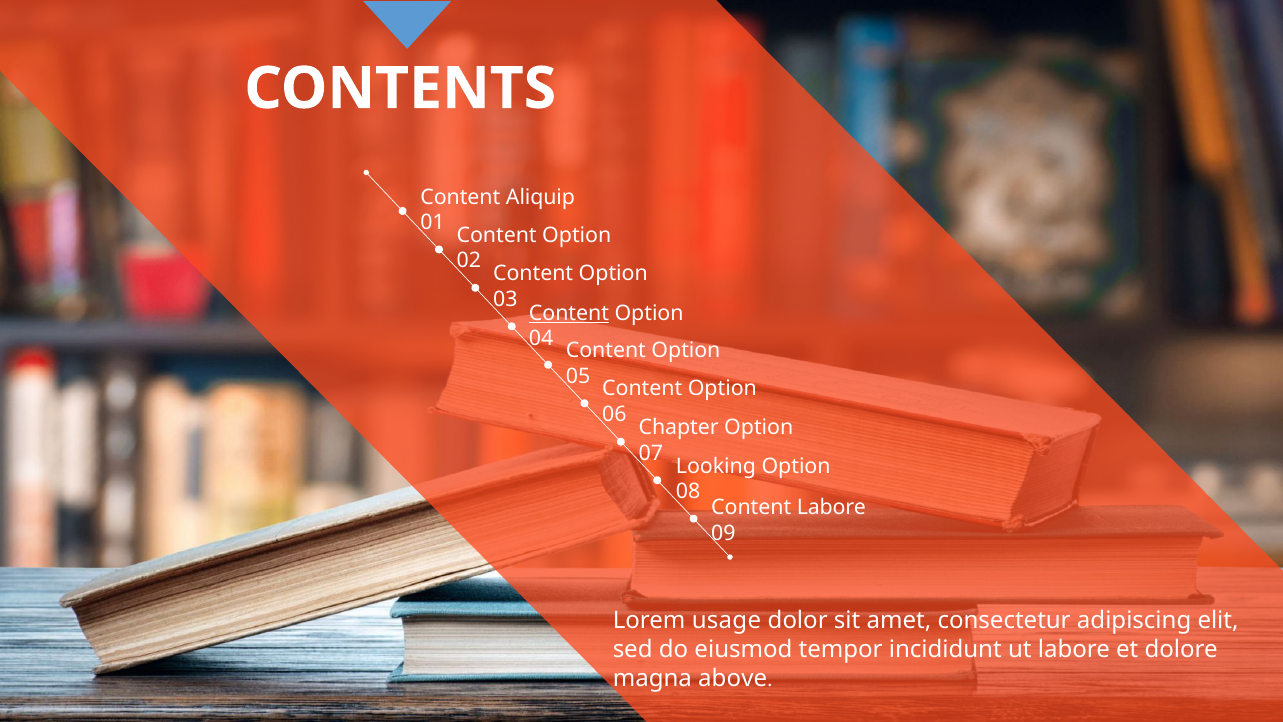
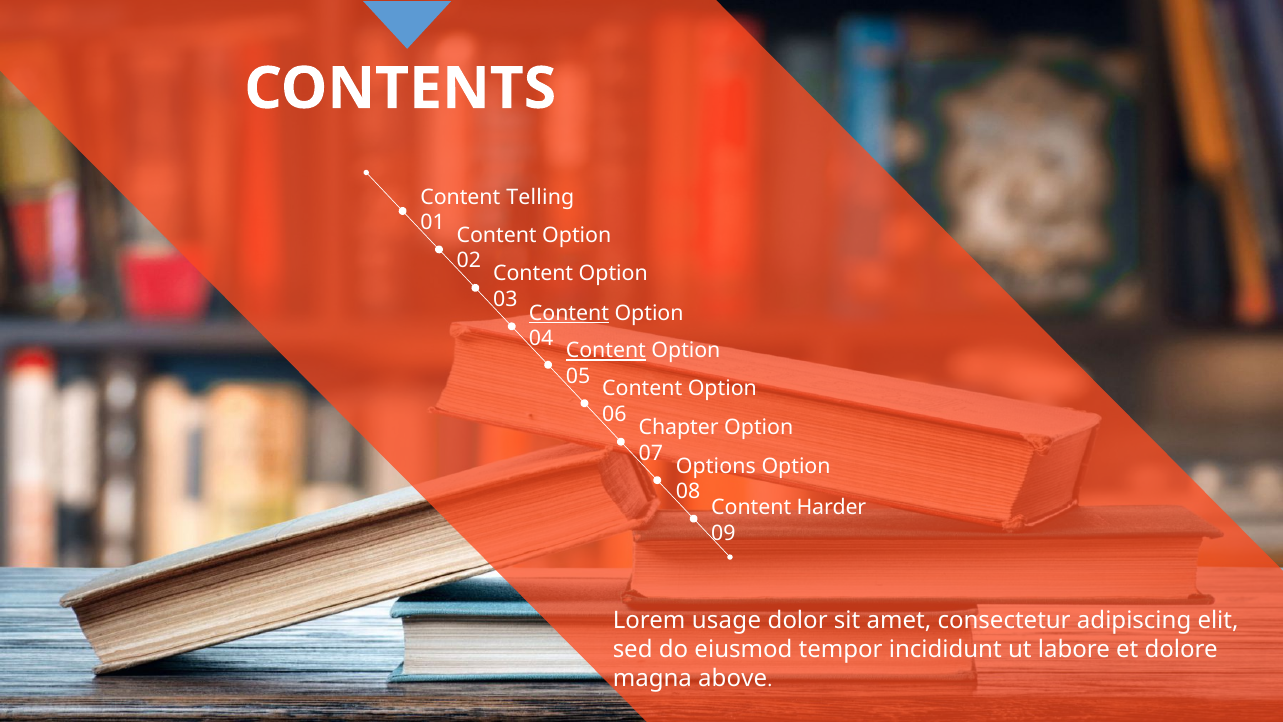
Aliquip: Aliquip -> Telling
Content at (606, 351) underline: none -> present
Looking: Looking -> Options
Content Labore: Labore -> Harder
